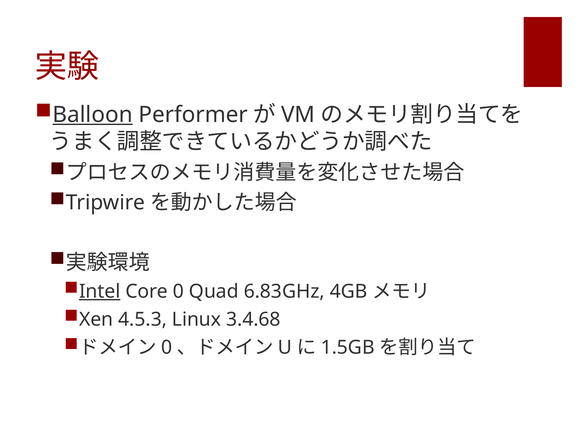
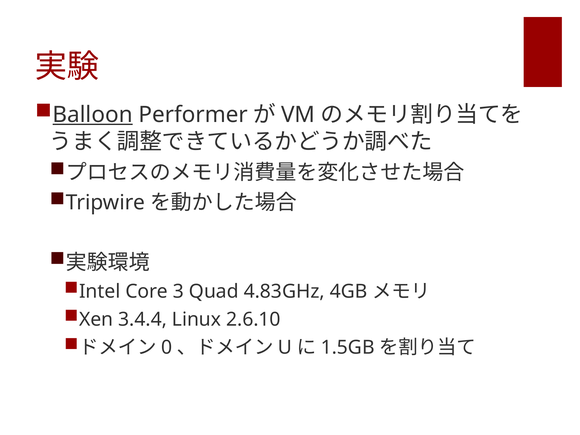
Intel underline: present -> none
Core 0: 0 -> 3
6.83GHz: 6.83GHz -> 4.83GHz
4.5.3: 4.5.3 -> 3.4.4
3.4.68: 3.4.68 -> 2.6.10
